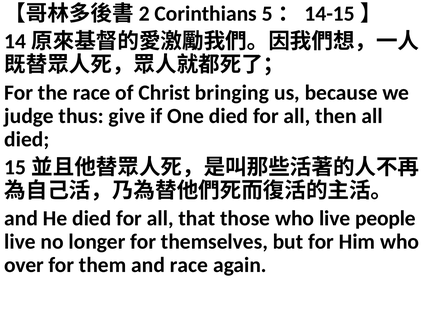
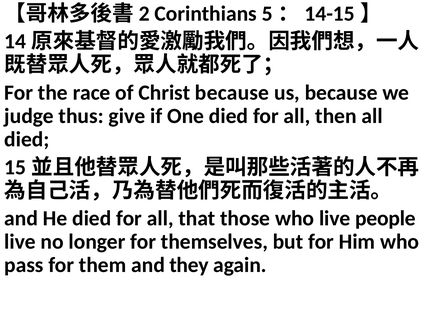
Christ bringing: bringing -> because
over: over -> pass
and race: race -> they
